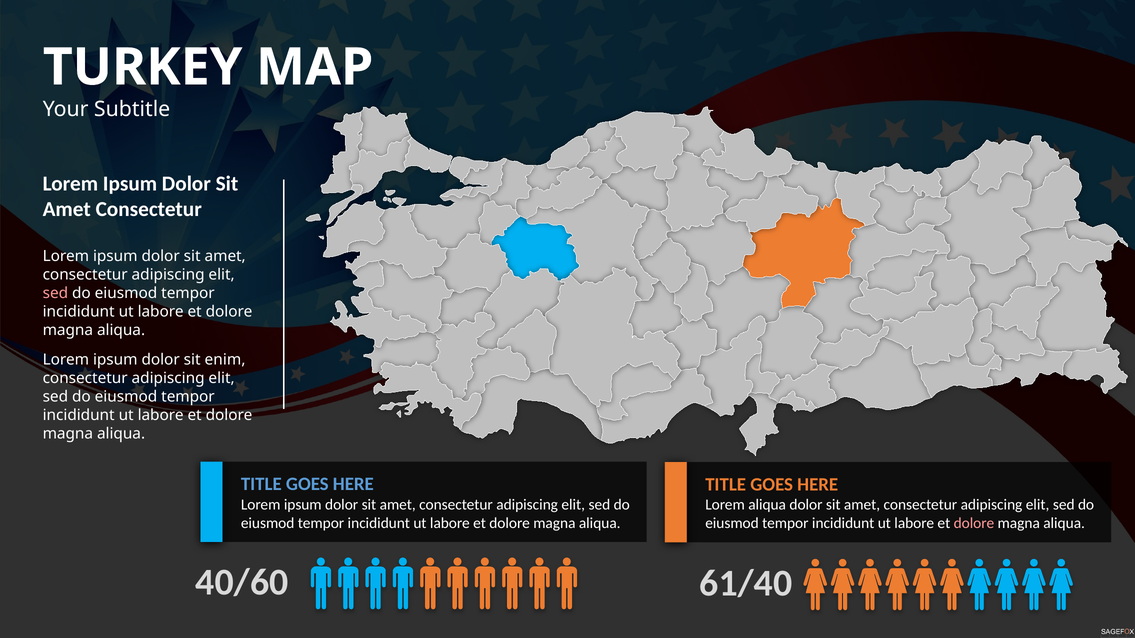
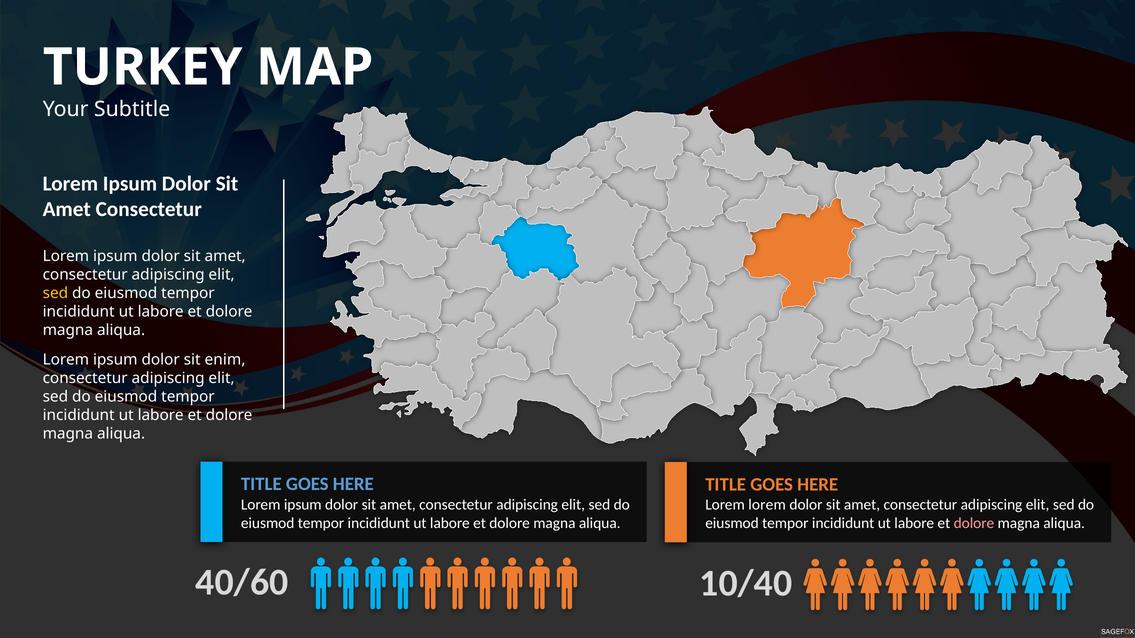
sed at (55, 293) colour: pink -> yellow
Lorem aliqua: aliqua -> lorem
61/40: 61/40 -> 10/40
